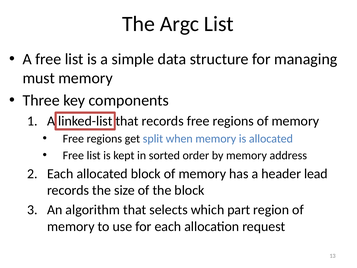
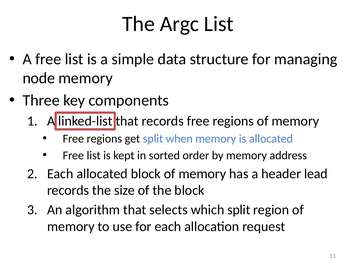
must: must -> node
which part: part -> split
